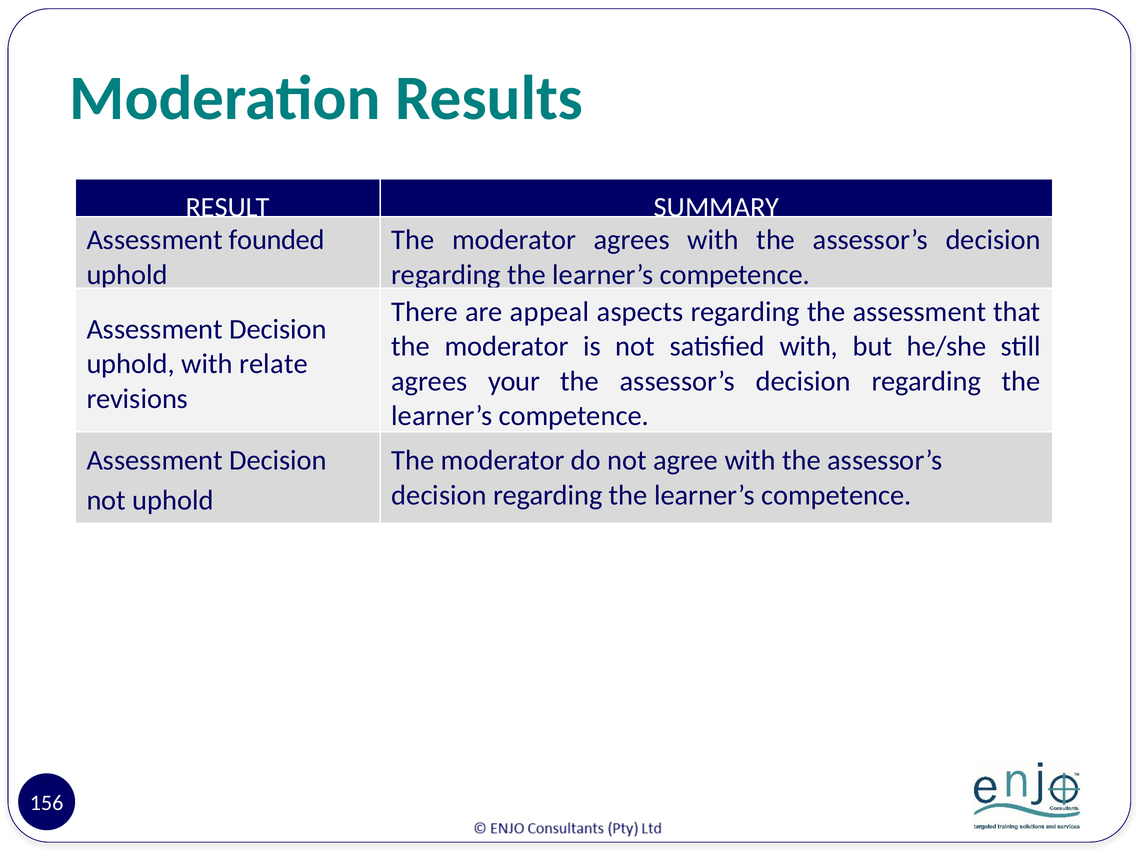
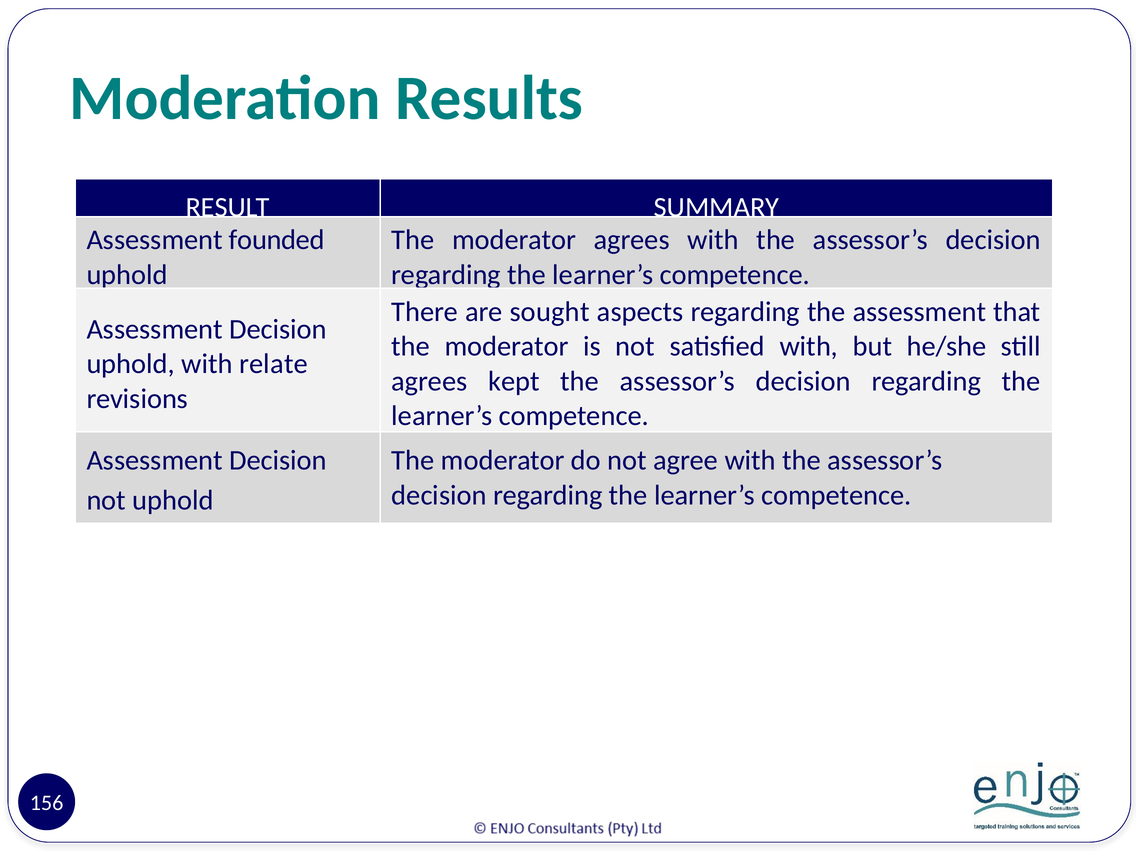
appeal: appeal -> sought
your: your -> kept
